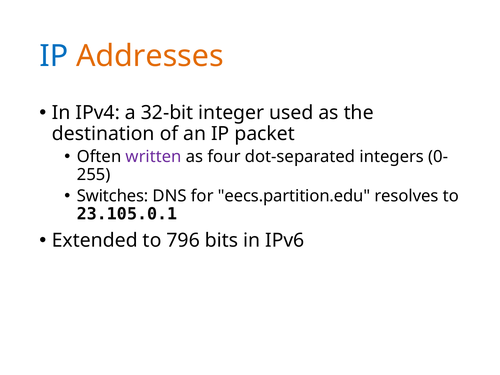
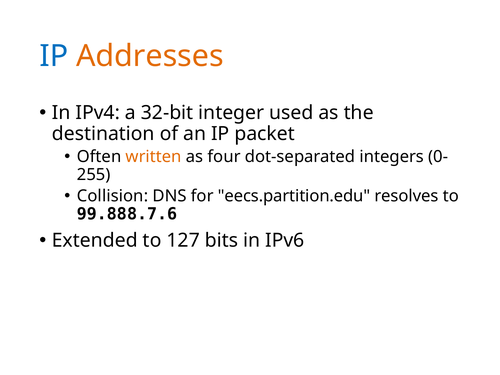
written colour: purple -> orange
Switches: Switches -> Collision
23.105.0.1: 23.105.0.1 -> 99.888.7.6
796: 796 -> 127
